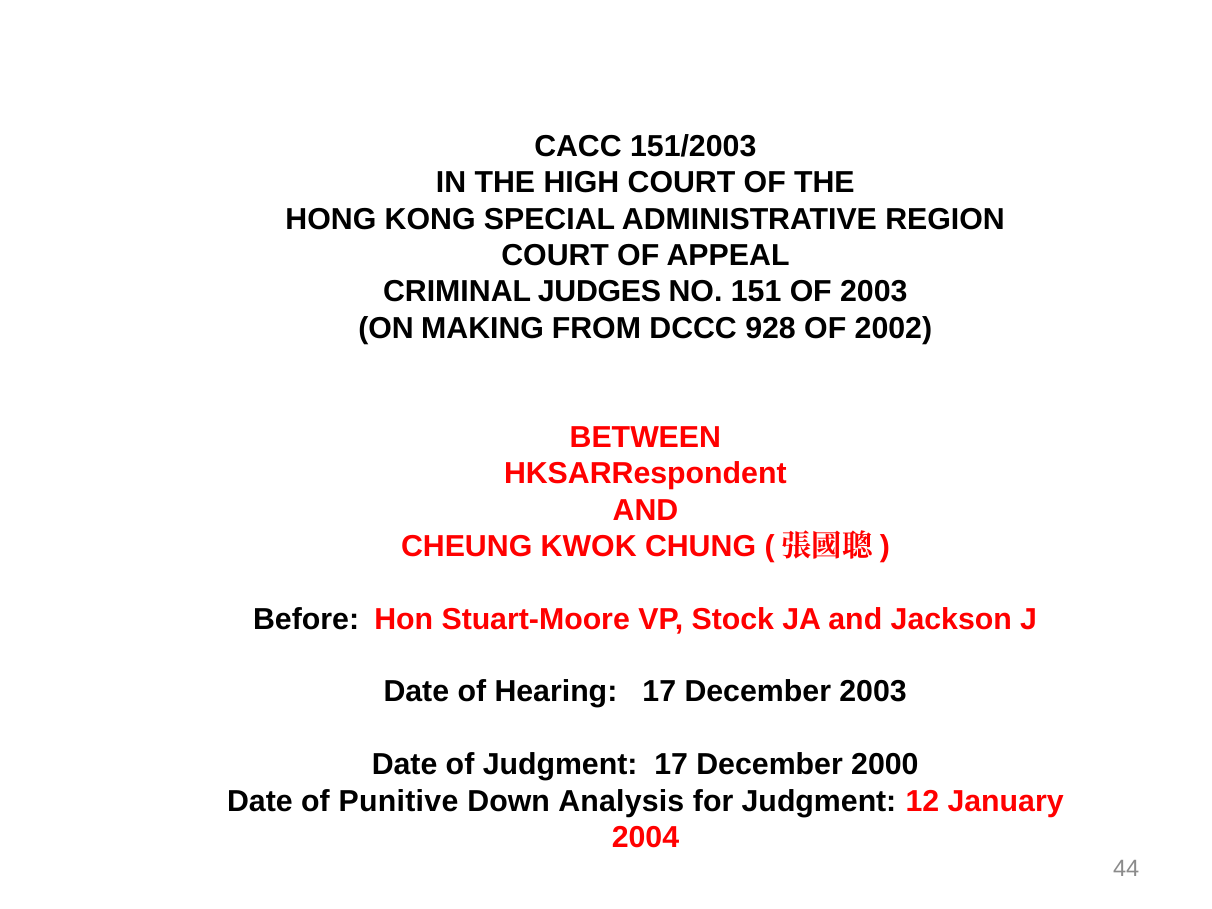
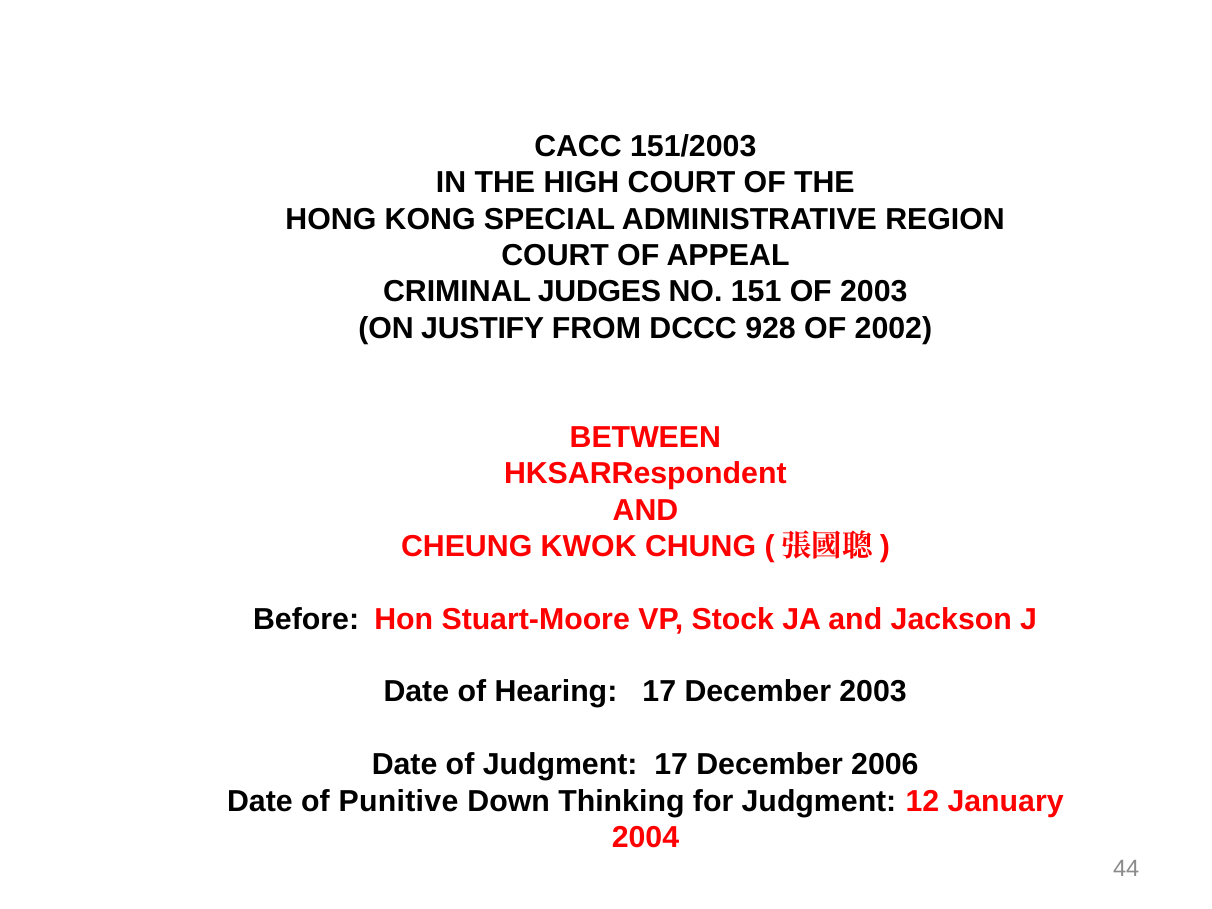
MAKING: MAKING -> JUSTIFY
2000: 2000 -> 2006
Analysis: Analysis -> Thinking
